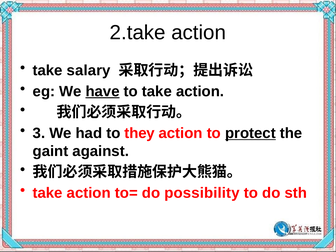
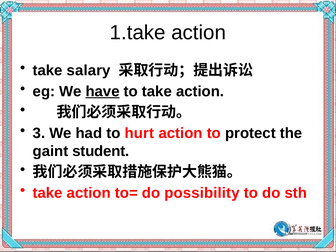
2.take: 2.take -> 1.take
they: they -> hurt
protect underline: present -> none
against: against -> student
